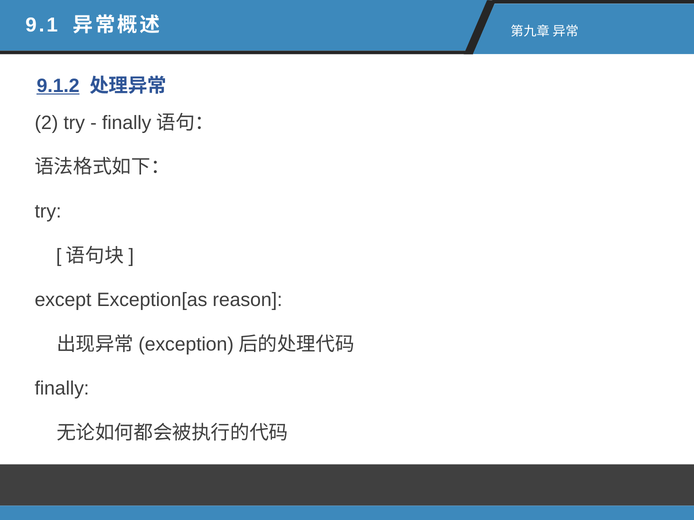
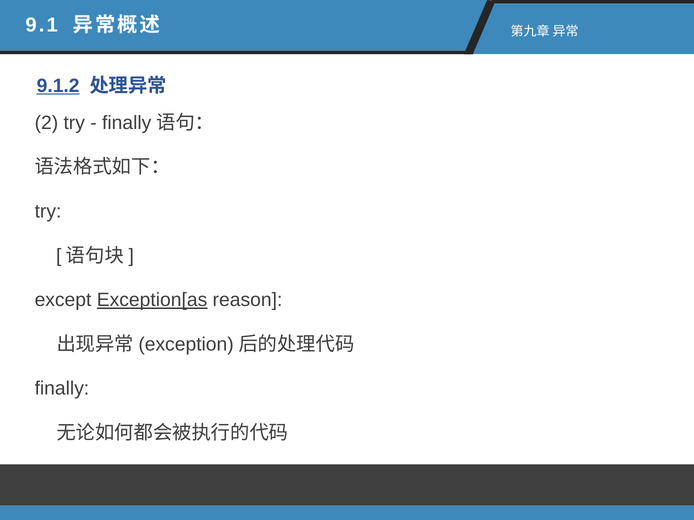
Exception[as underline: none -> present
